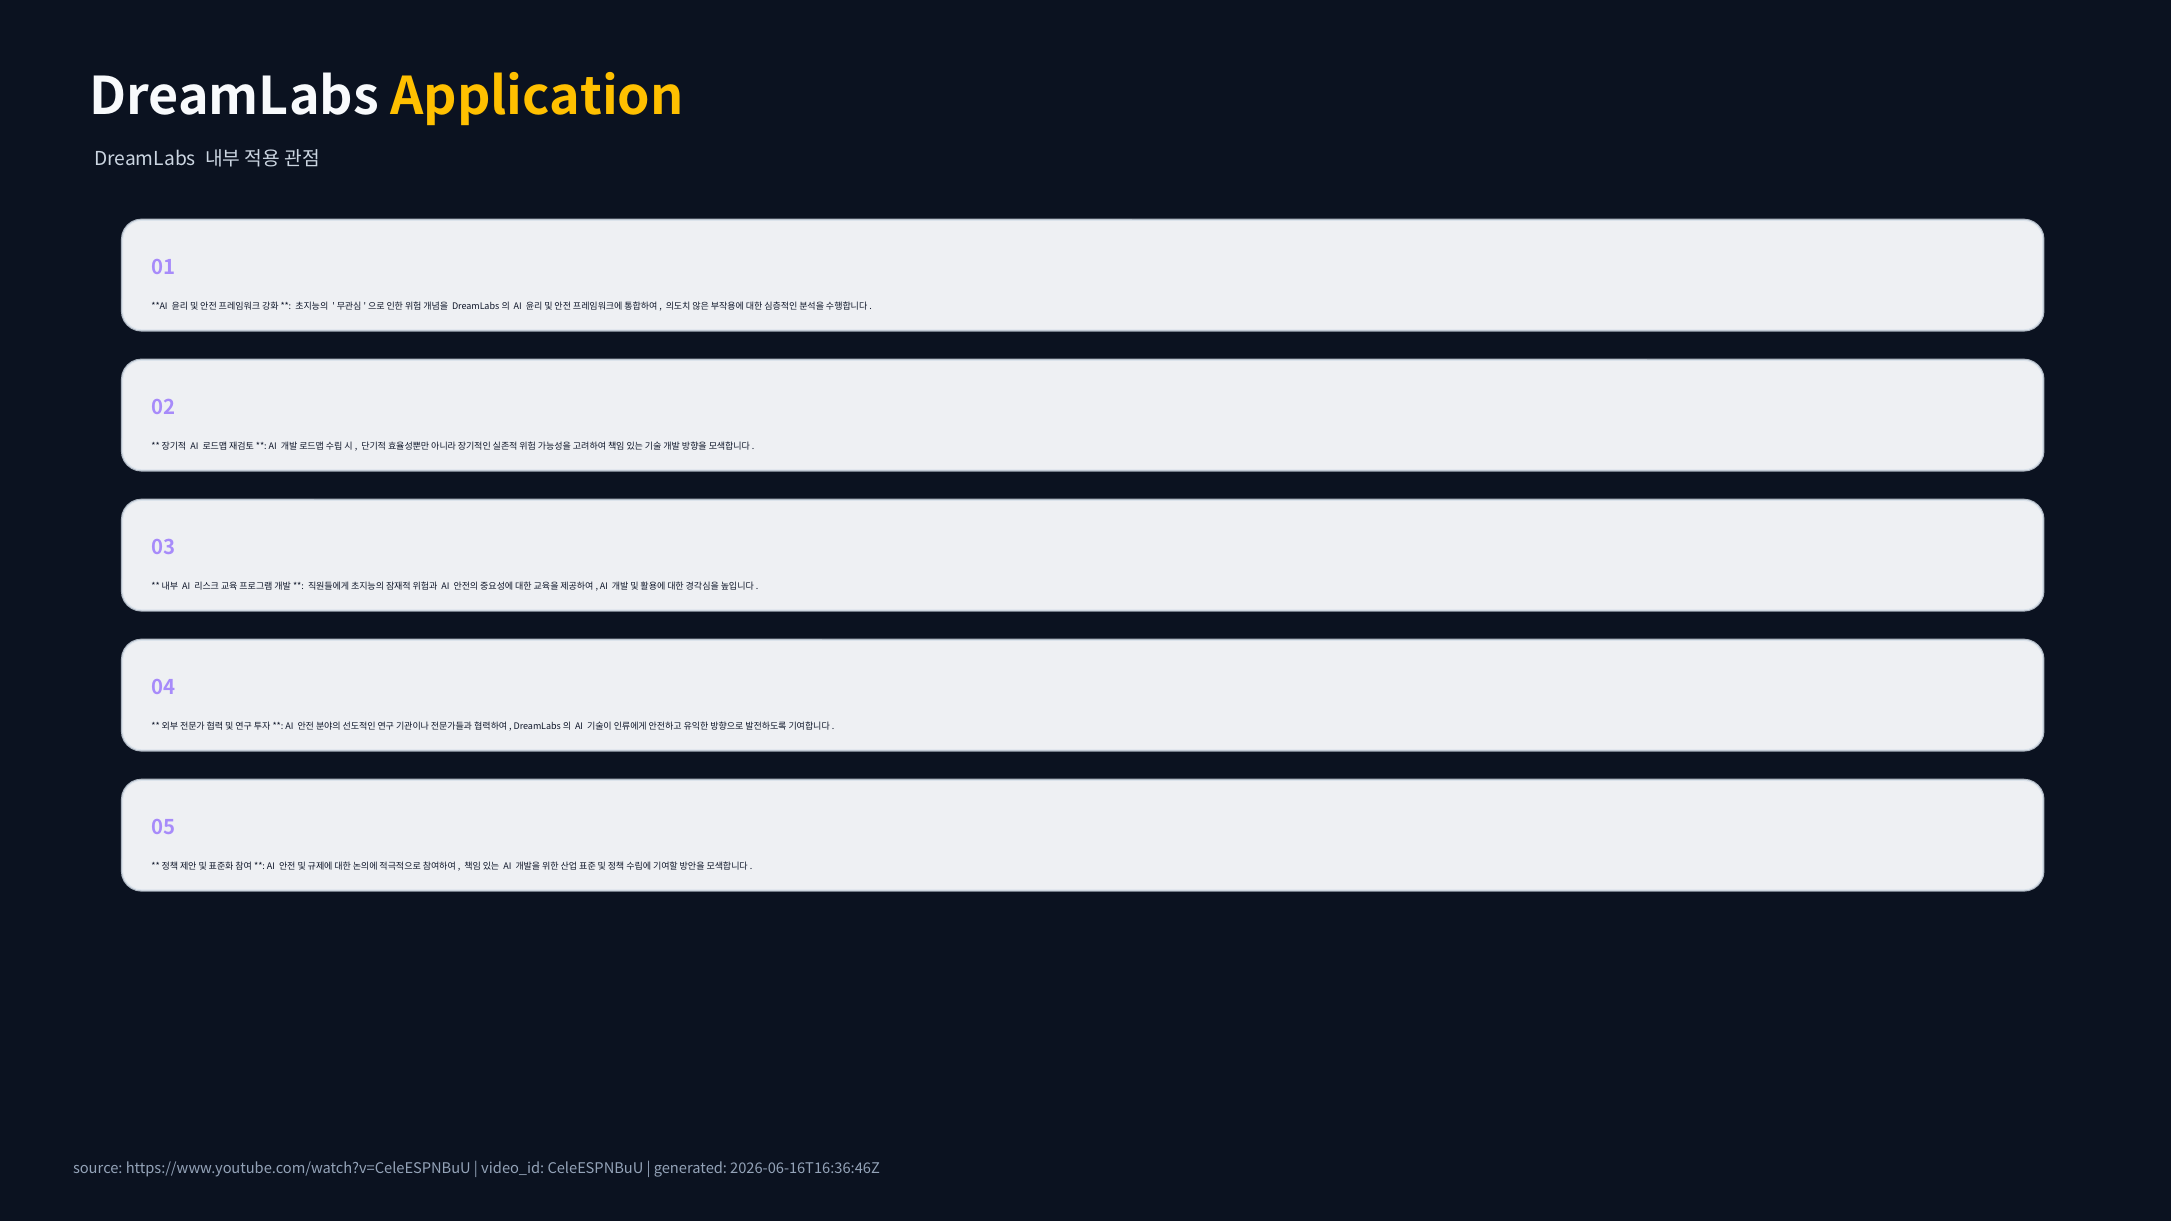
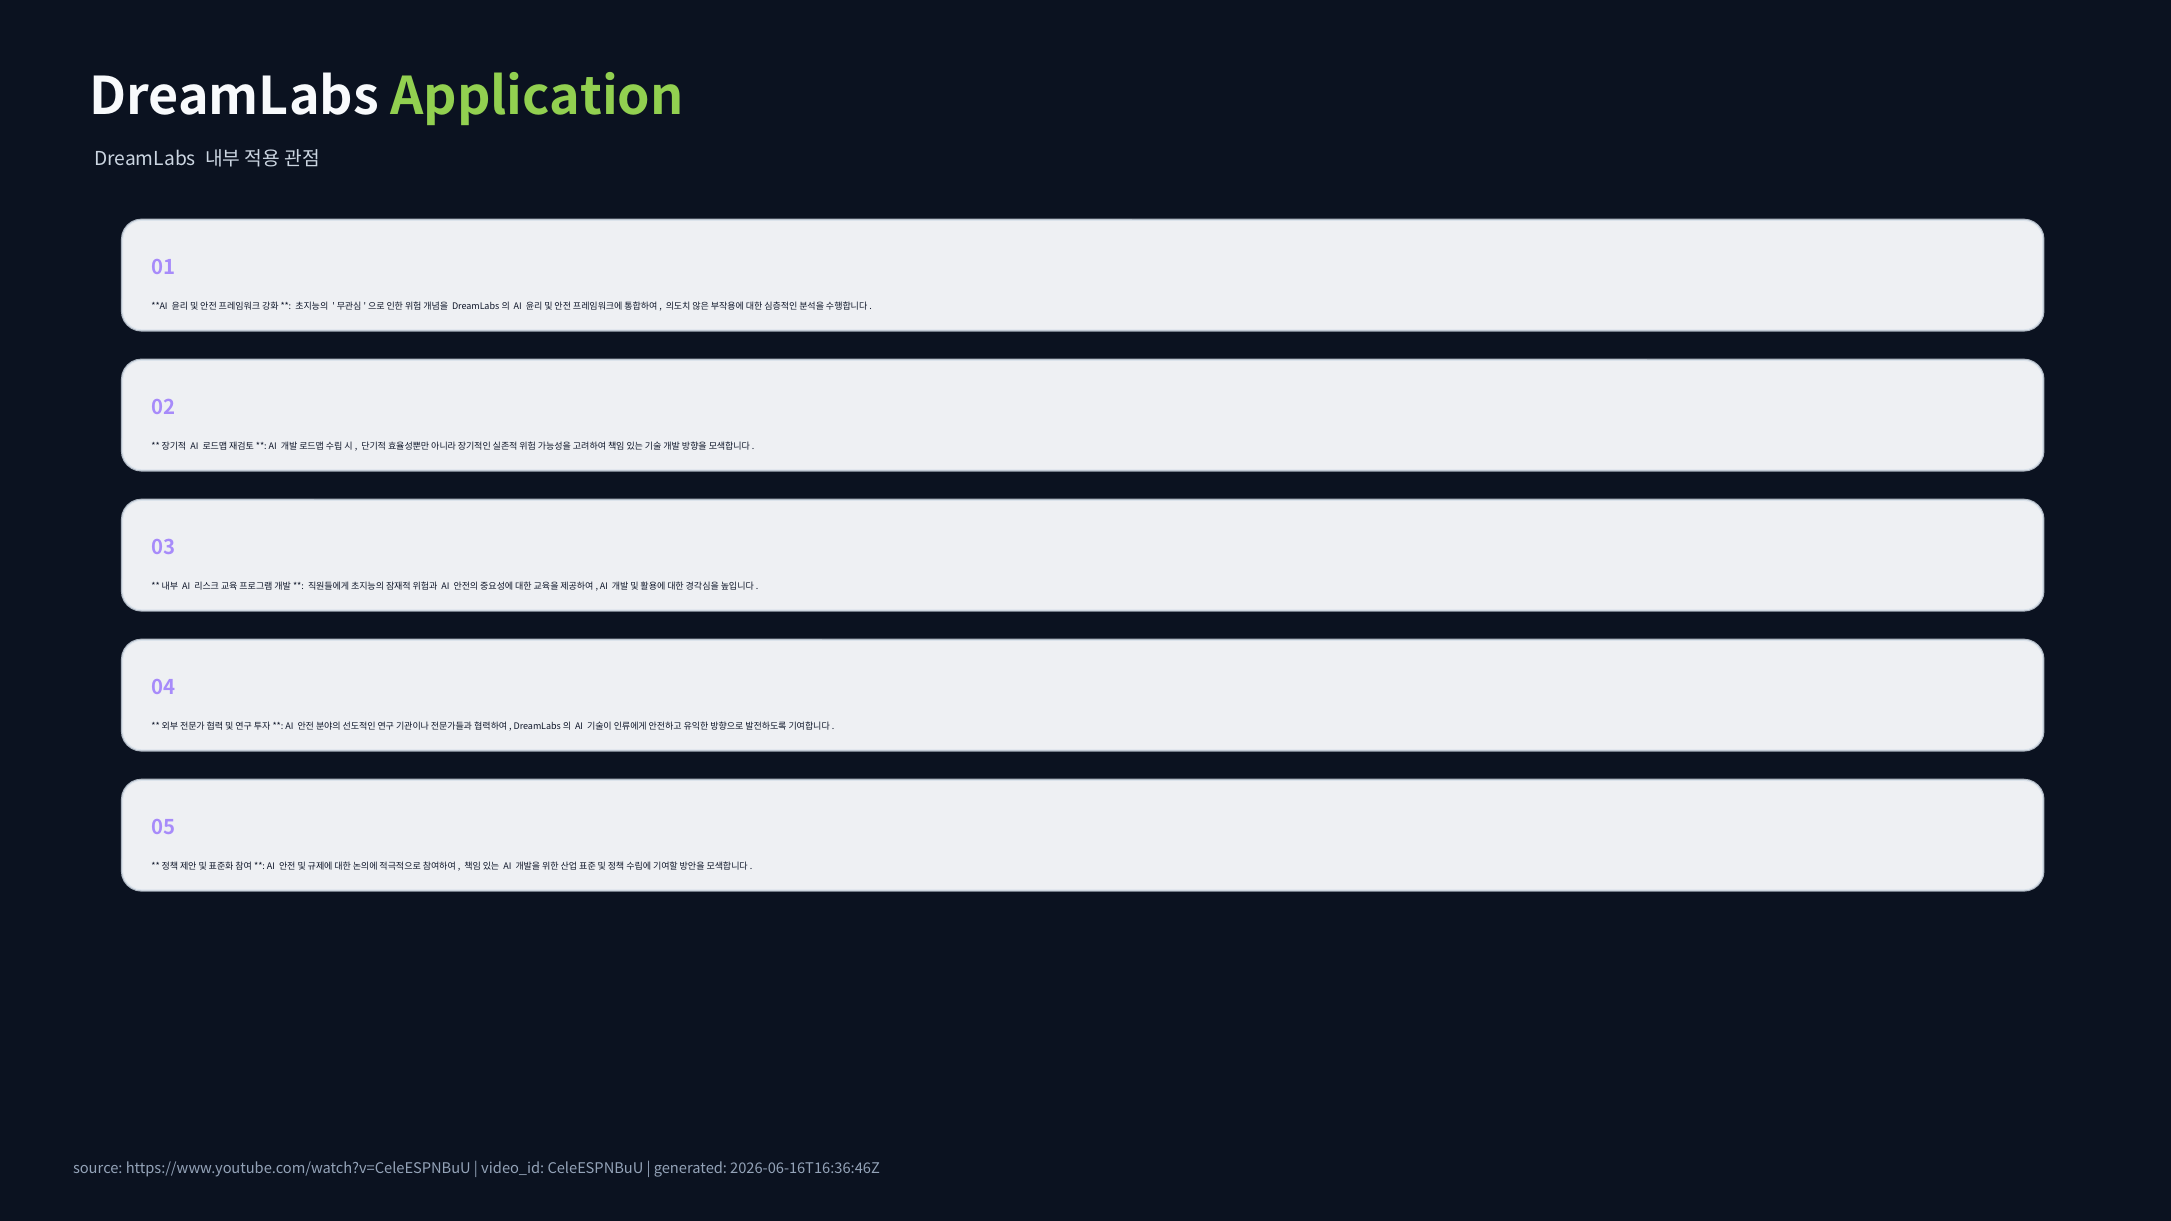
Application colour: yellow -> light green
